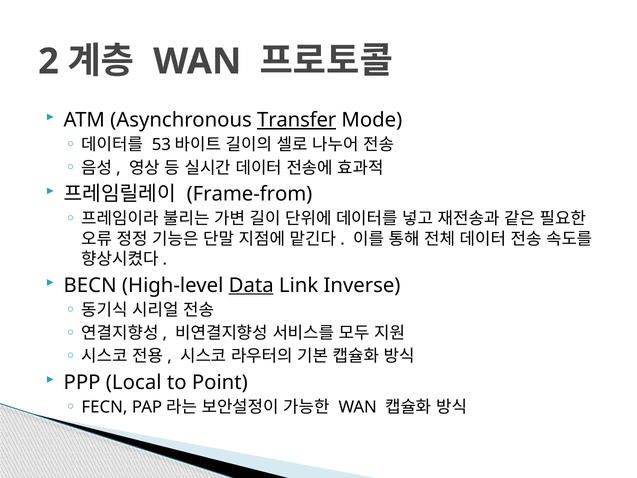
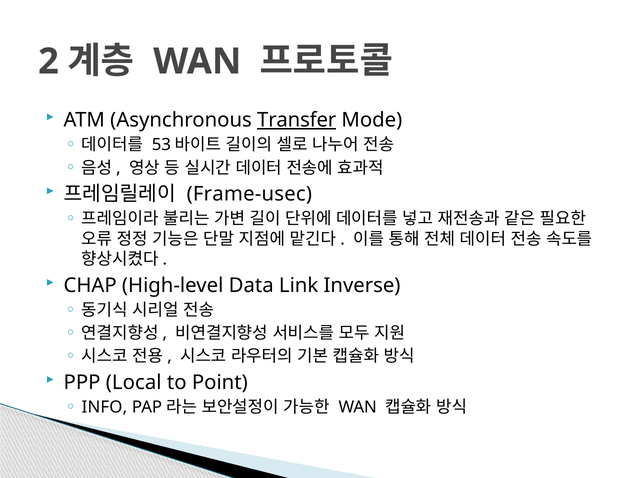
Frame-from: Frame-from -> Frame-usec
BECN: BECN -> CHAP
Data underline: present -> none
FECN: FECN -> INFO
